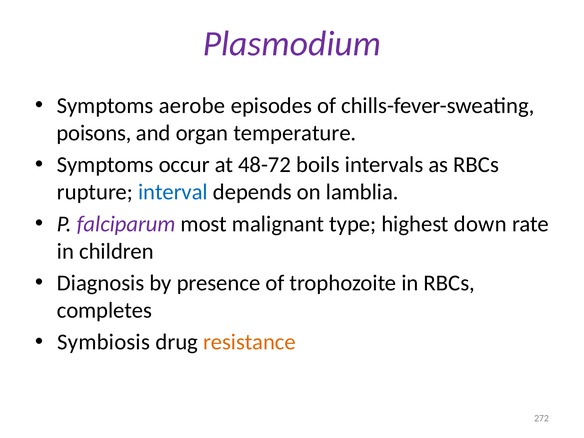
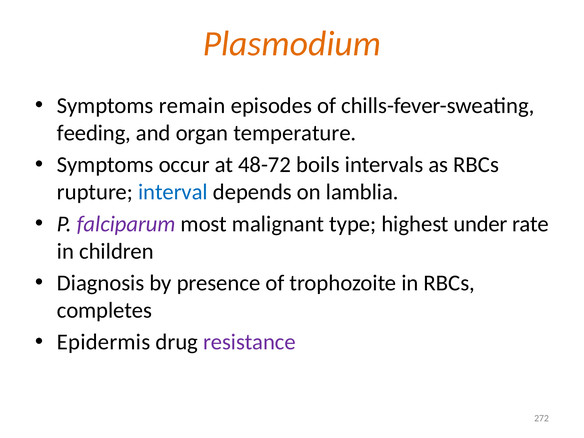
Plasmodium colour: purple -> orange
aerobe: aerobe -> remain
poisons: poisons -> feeding
down: down -> under
Symbiosis: Symbiosis -> Epidermis
resistance colour: orange -> purple
